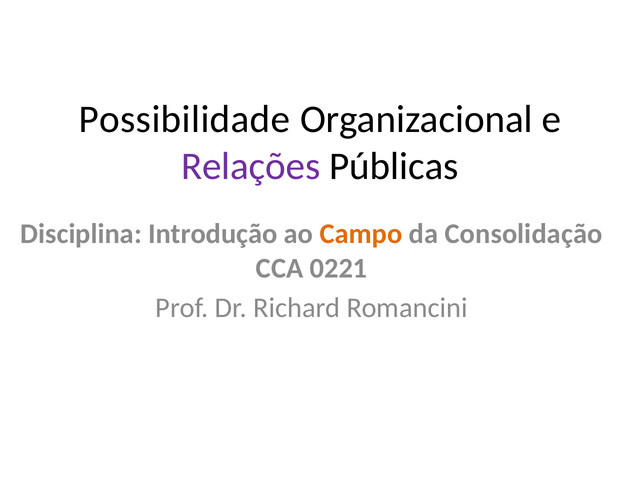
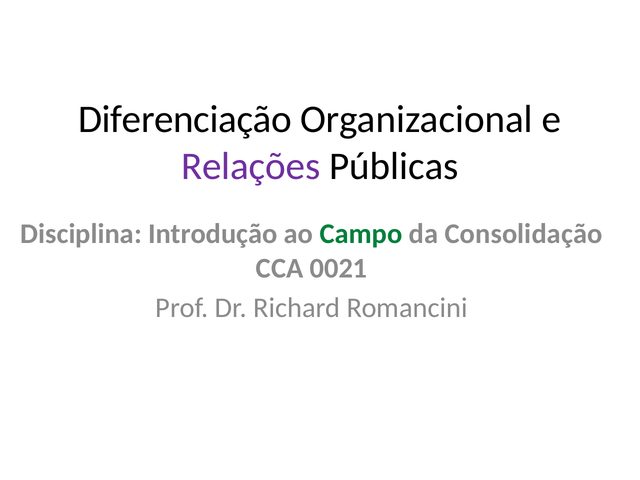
Possibilidade: Possibilidade -> Diferenciação
Campo colour: orange -> green
0221: 0221 -> 0021
